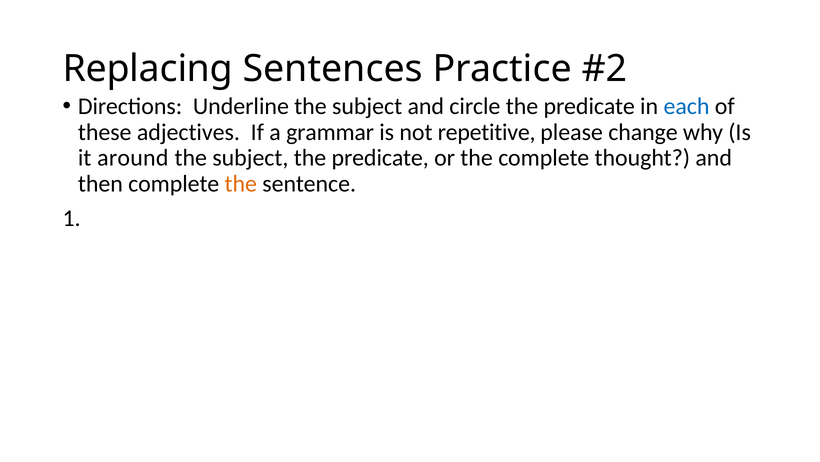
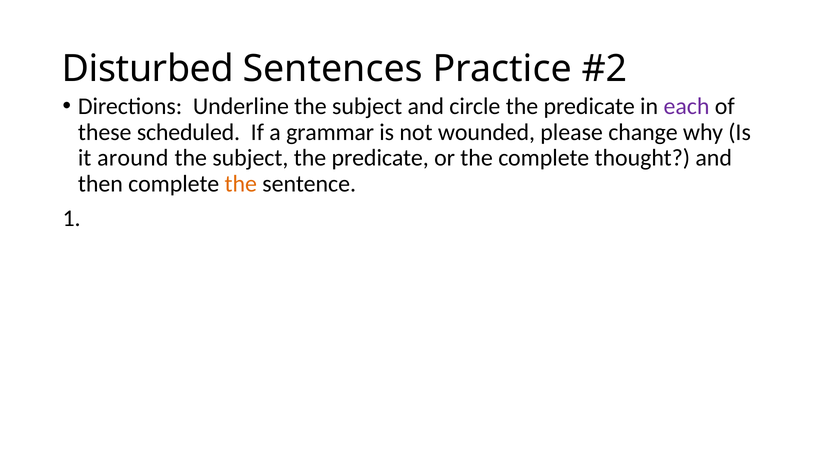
Replacing: Replacing -> Disturbed
each colour: blue -> purple
adjectives: adjectives -> scheduled
repetitive: repetitive -> wounded
